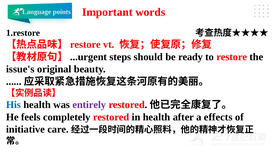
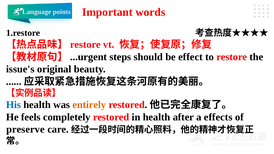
ready: ready -> effect
entirely colour: purple -> orange
initiative: initiative -> preserve
